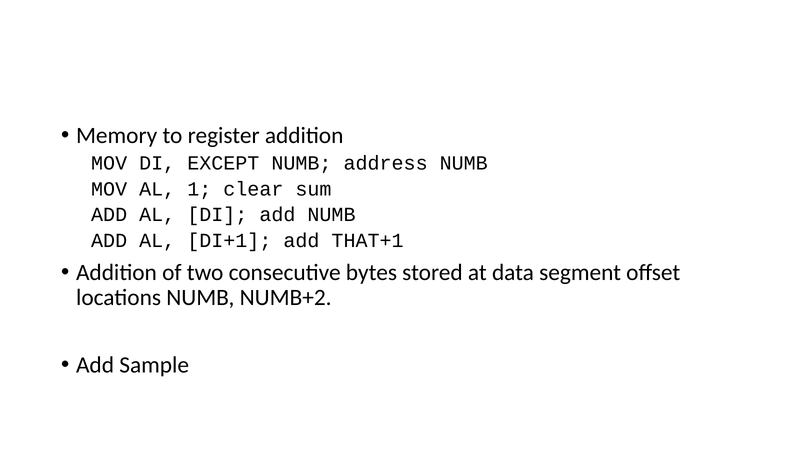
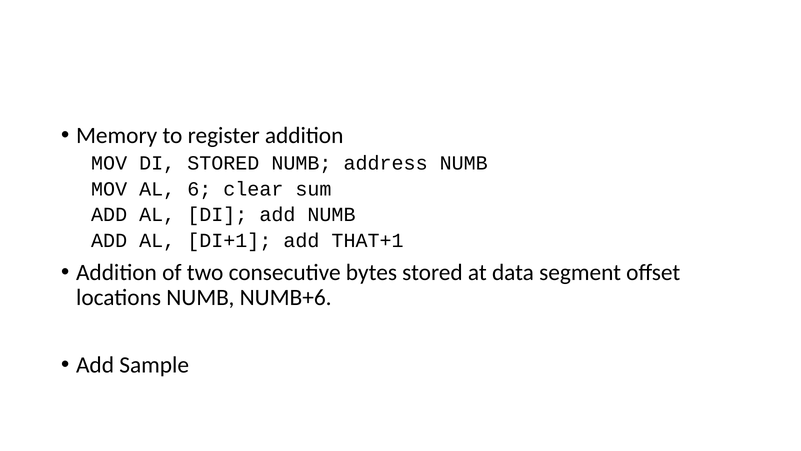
DI EXCEPT: EXCEPT -> STORED
1: 1 -> 6
NUMB+2: NUMB+2 -> NUMB+6
